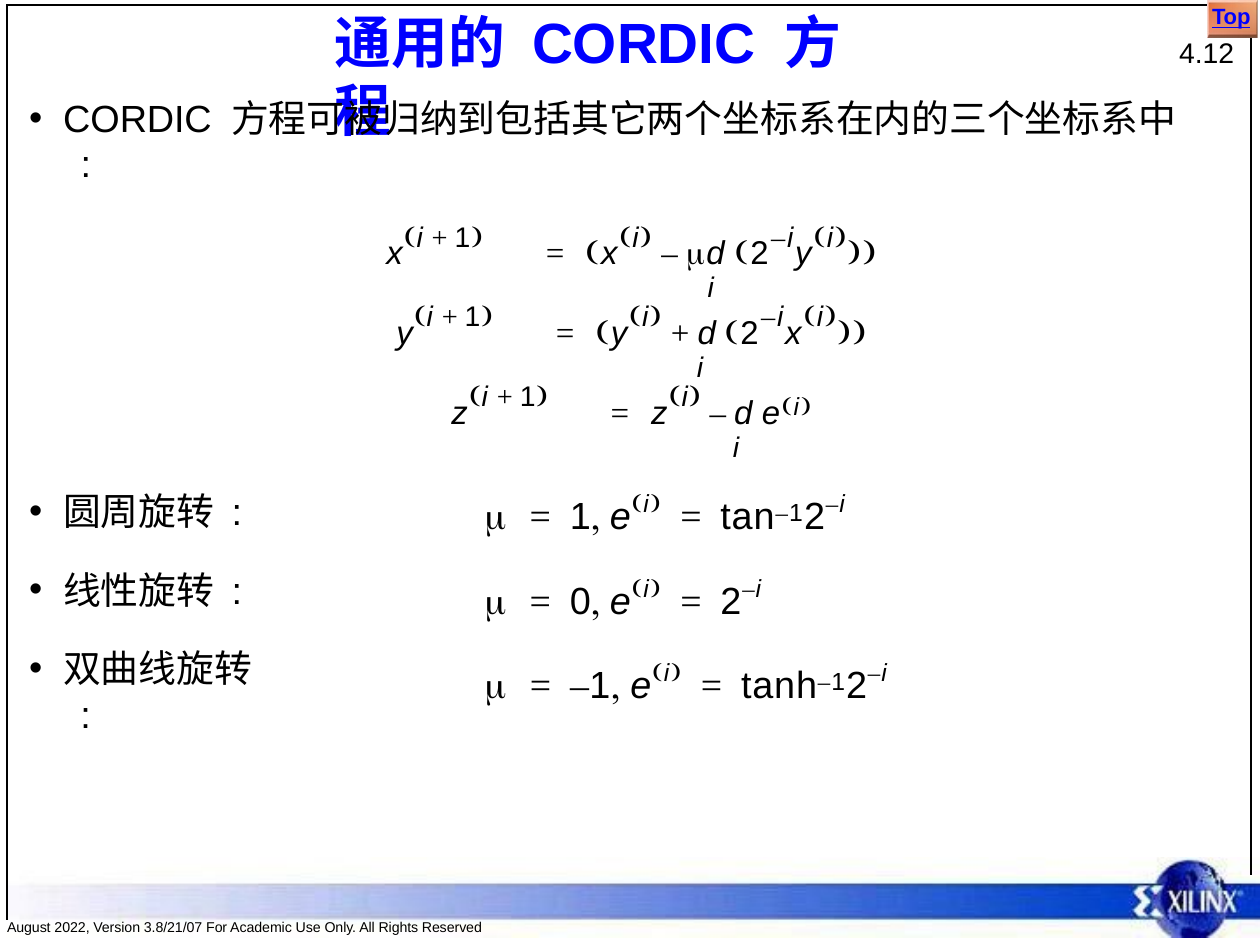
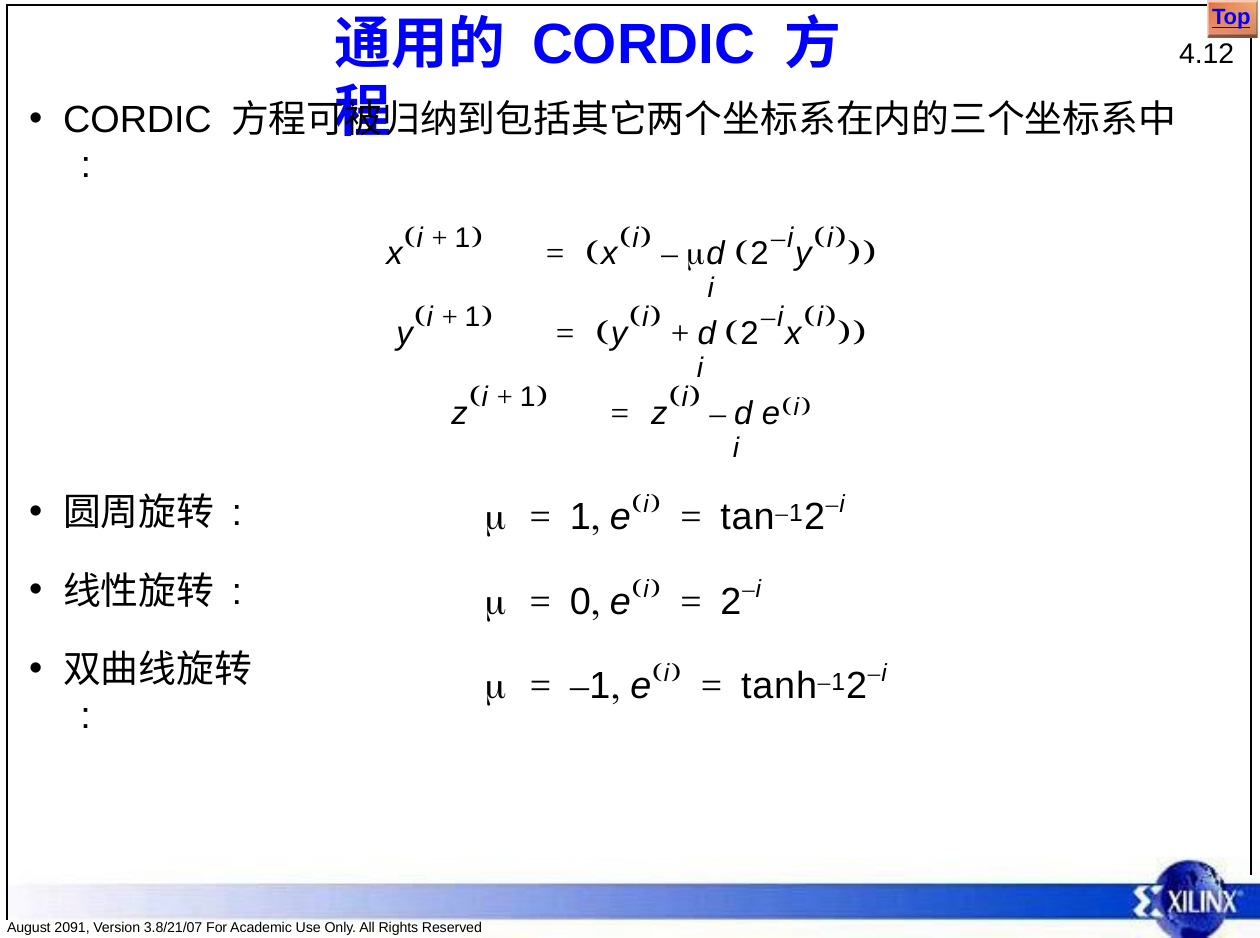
2022: 2022 -> 2091
